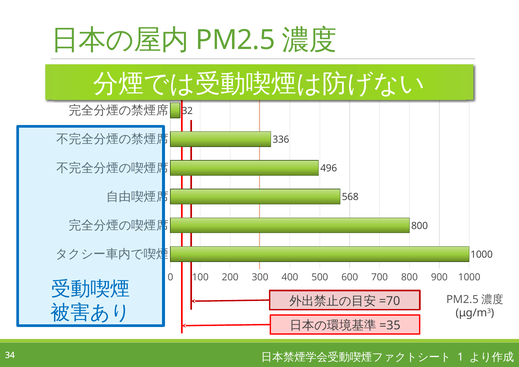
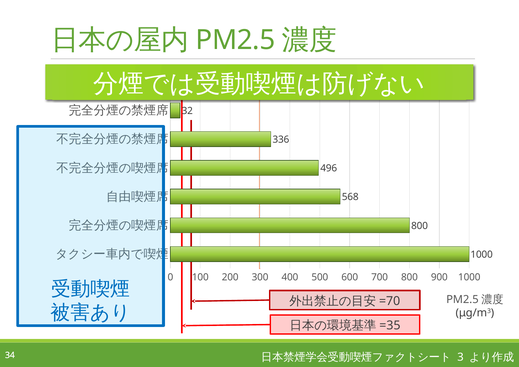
1: 1 -> 3
